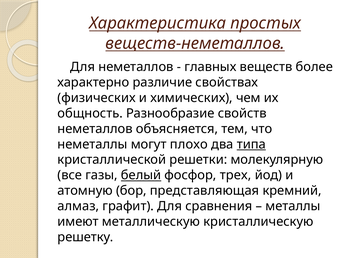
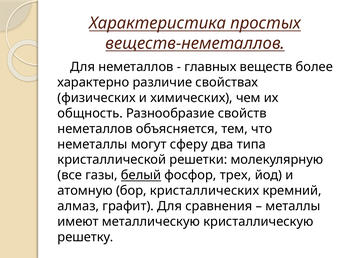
плохо: плохо -> сферу
типа underline: present -> none
представляющая: представляющая -> кристаллических
